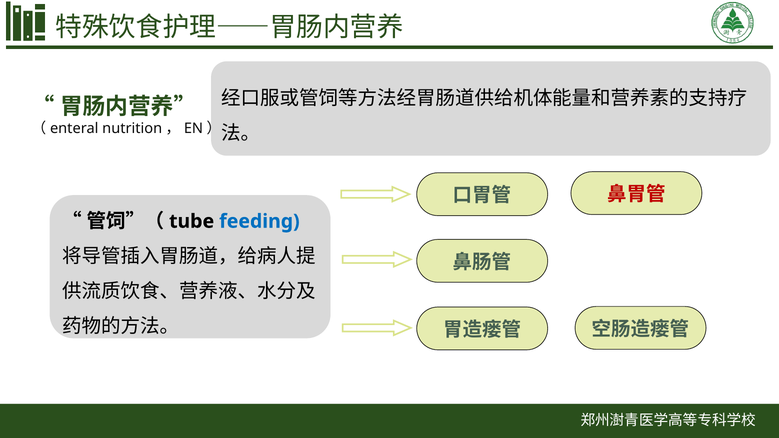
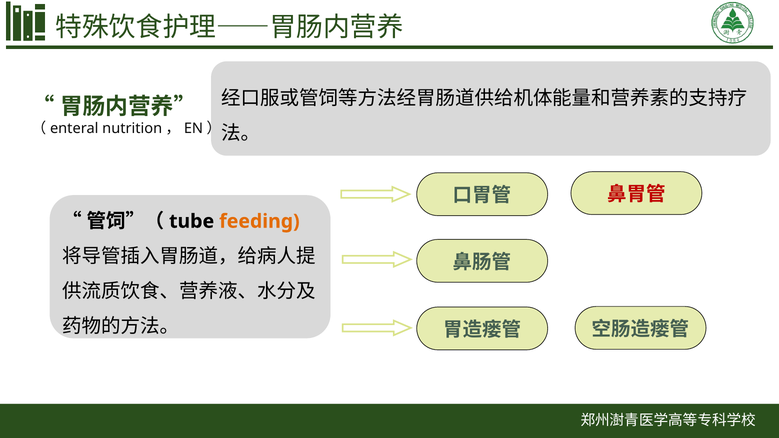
feeding colour: blue -> orange
